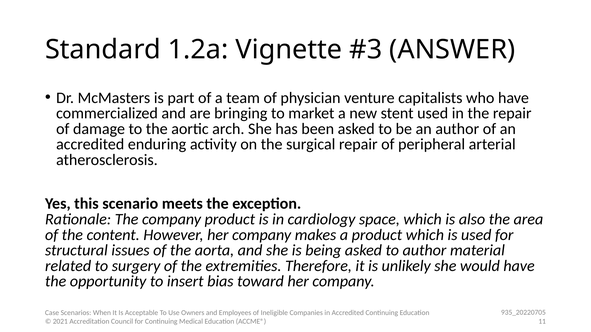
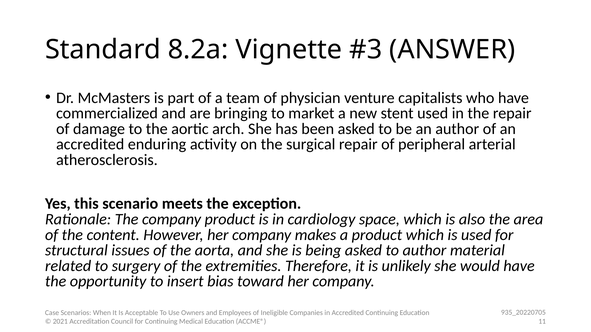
1.2a: 1.2a -> 8.2a
